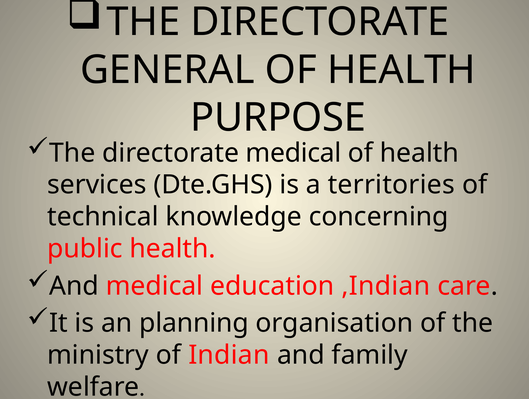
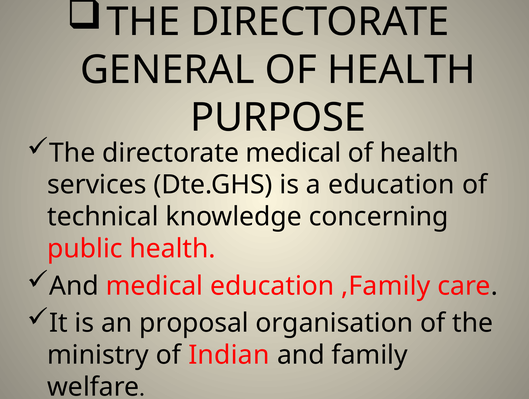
a territories: territories -> education
,Indian: ,Indian -> ,Family
planning: planning -> proposal
